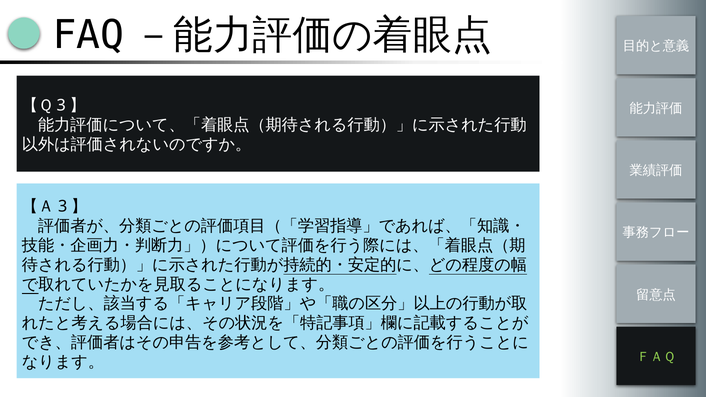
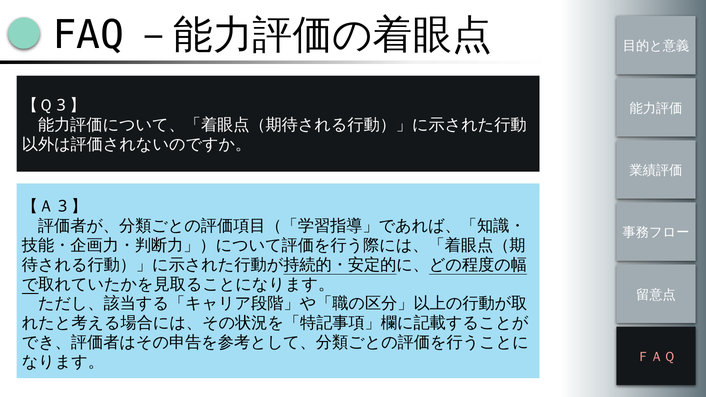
ＦＡＱ colour: light green -> pink
